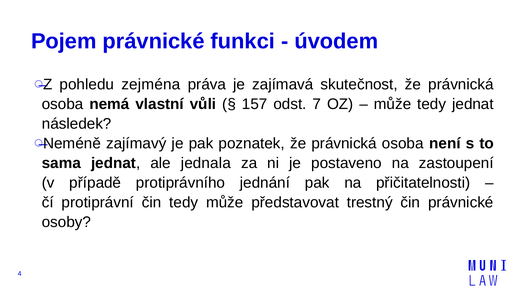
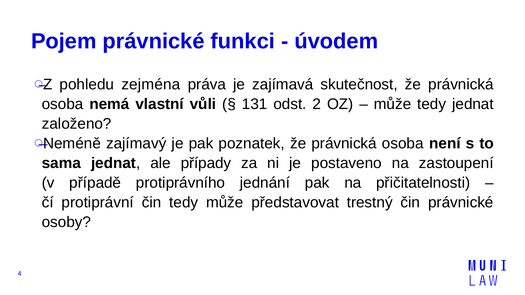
157: 157 -> 131
7: 7 -> 2
následek: následek -> založeno
jednala: jednala -> případy
